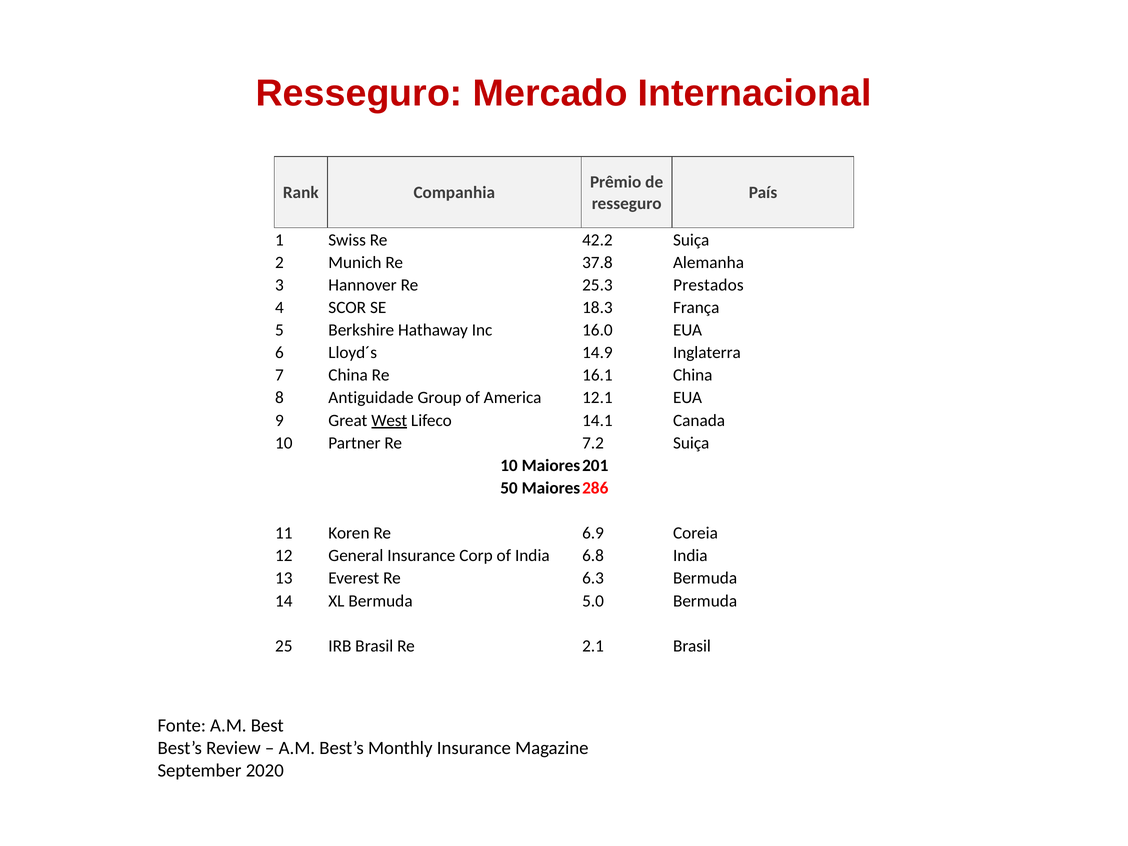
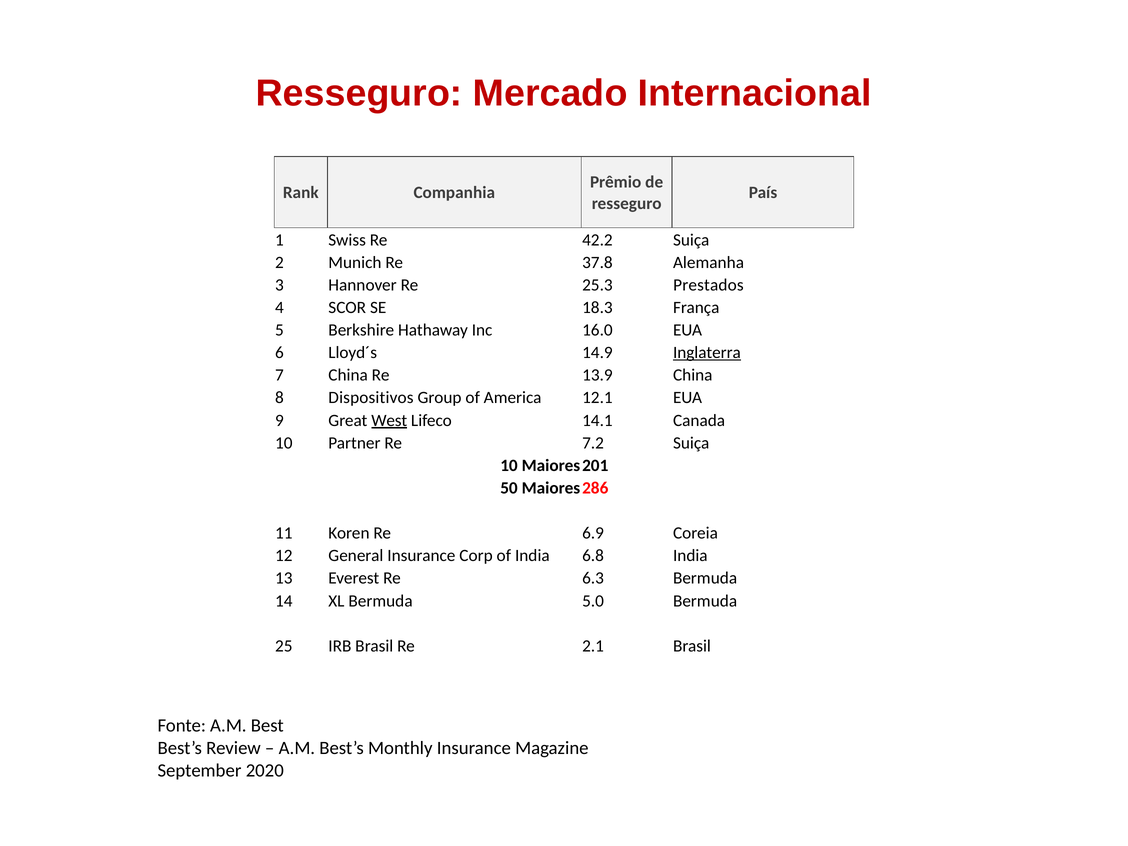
Inglaterra underline: none -> present
16.1: 16.1 -> 13.9
Antiguidade: Antiguidade -> Dispositivos
